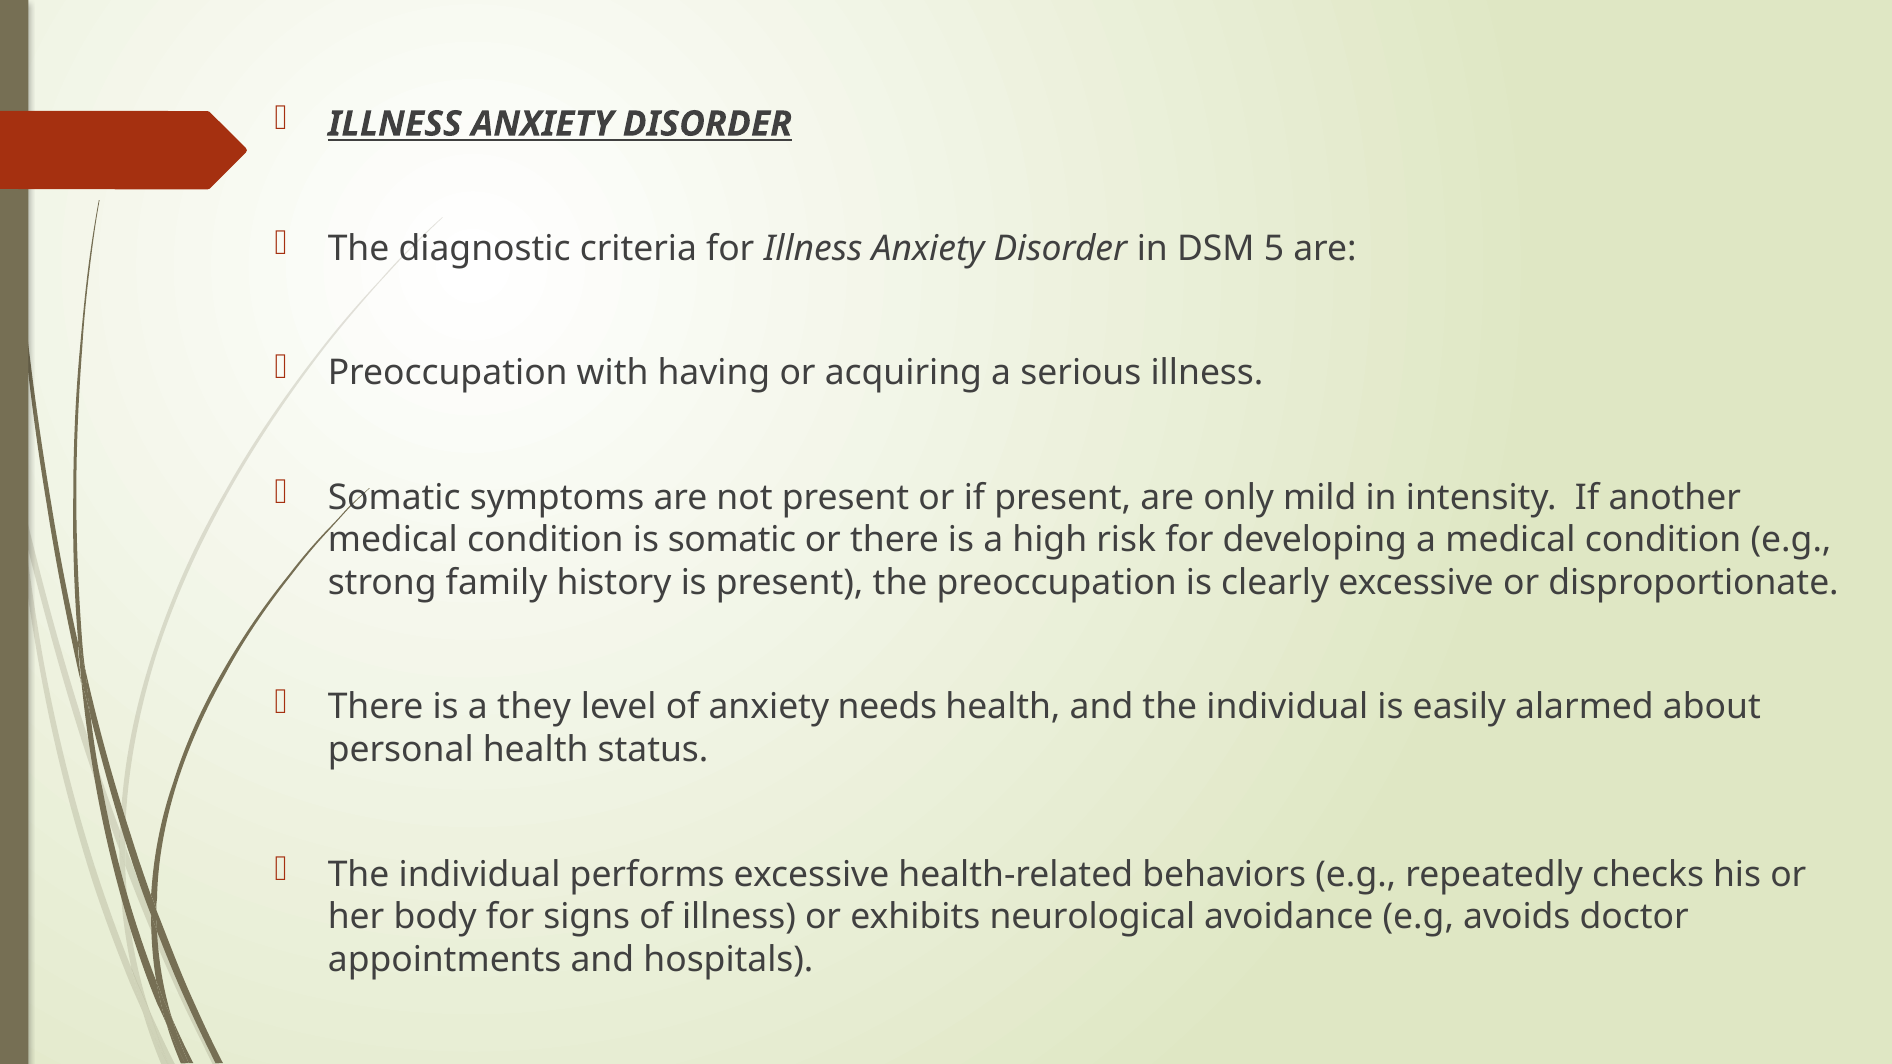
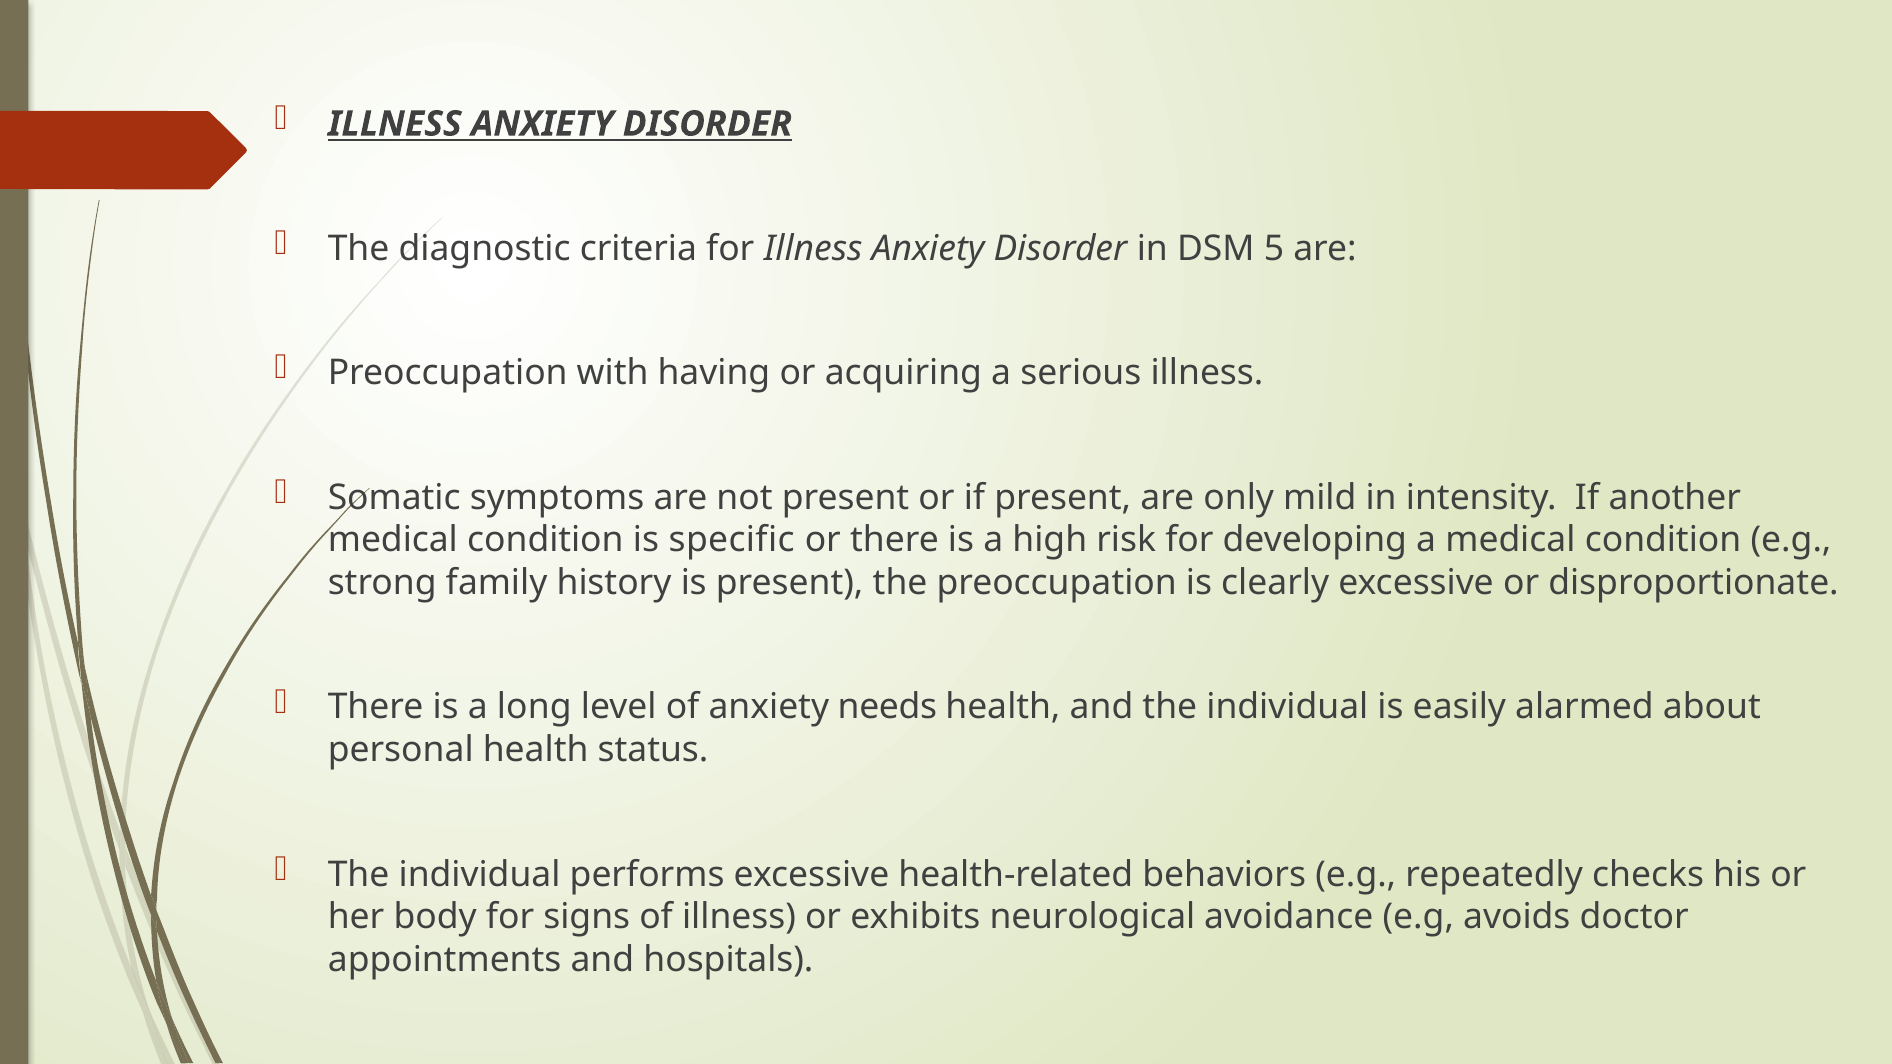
is somatic: somatic -> specific
they: they -> long
